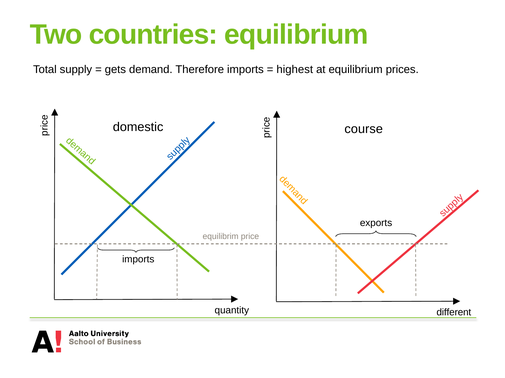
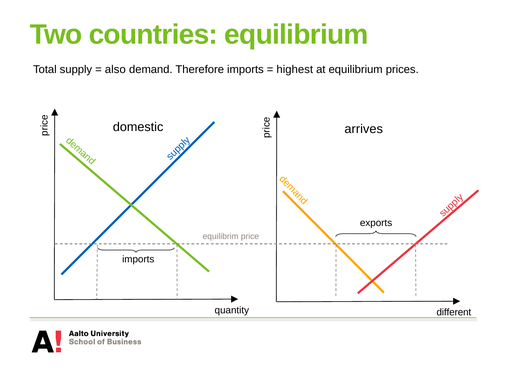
gets: gets -> also
course: course -> arrives
